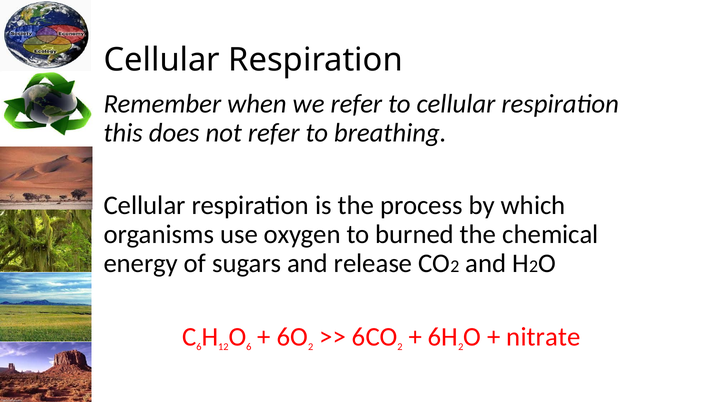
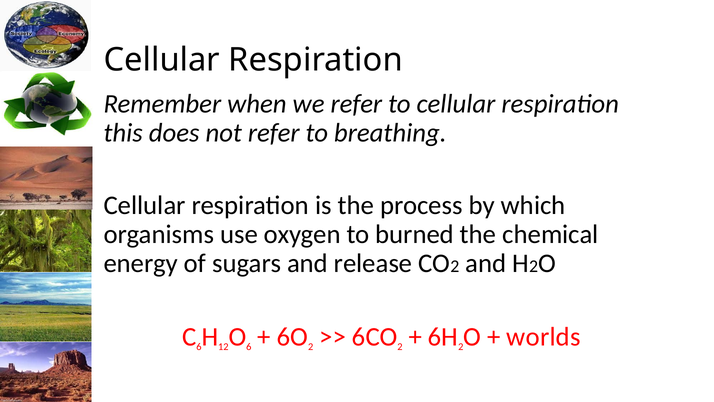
nitrate: nitrate -> worlds
